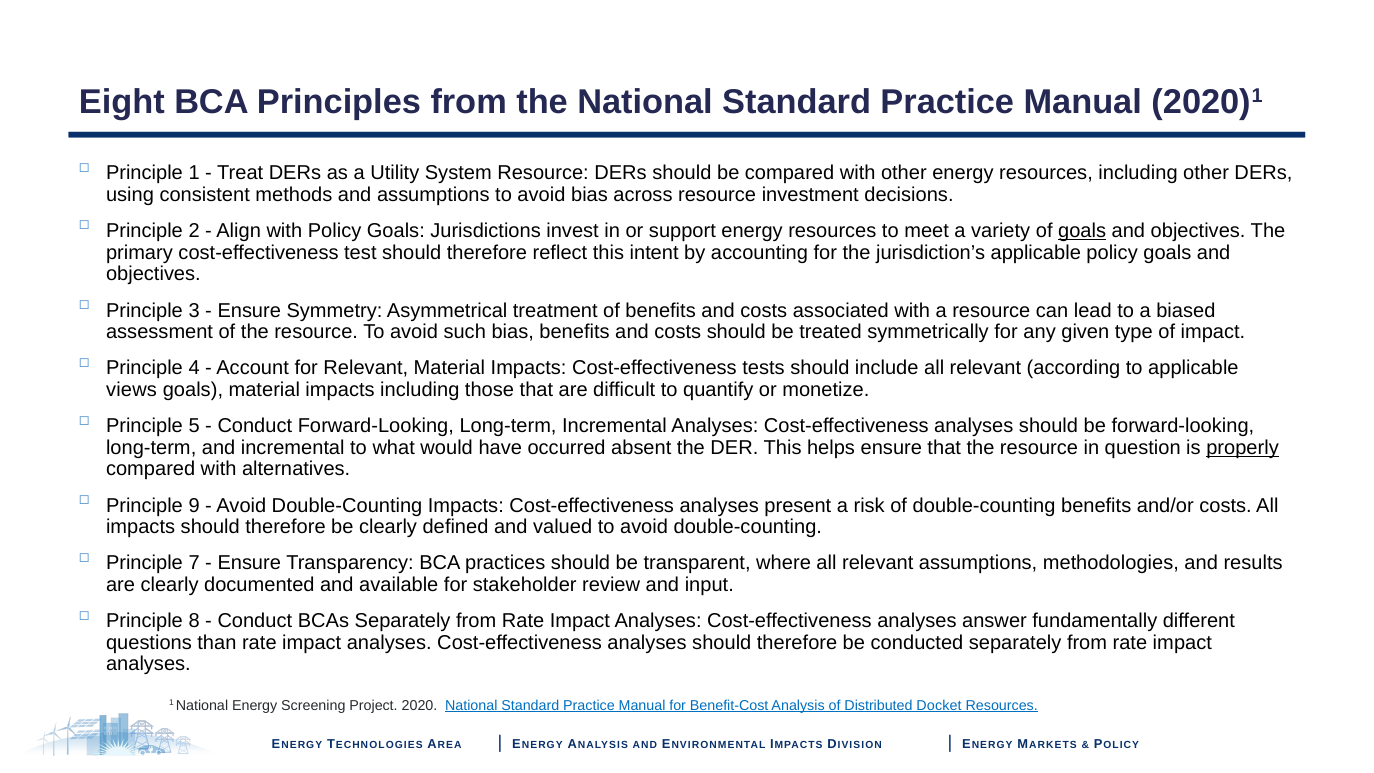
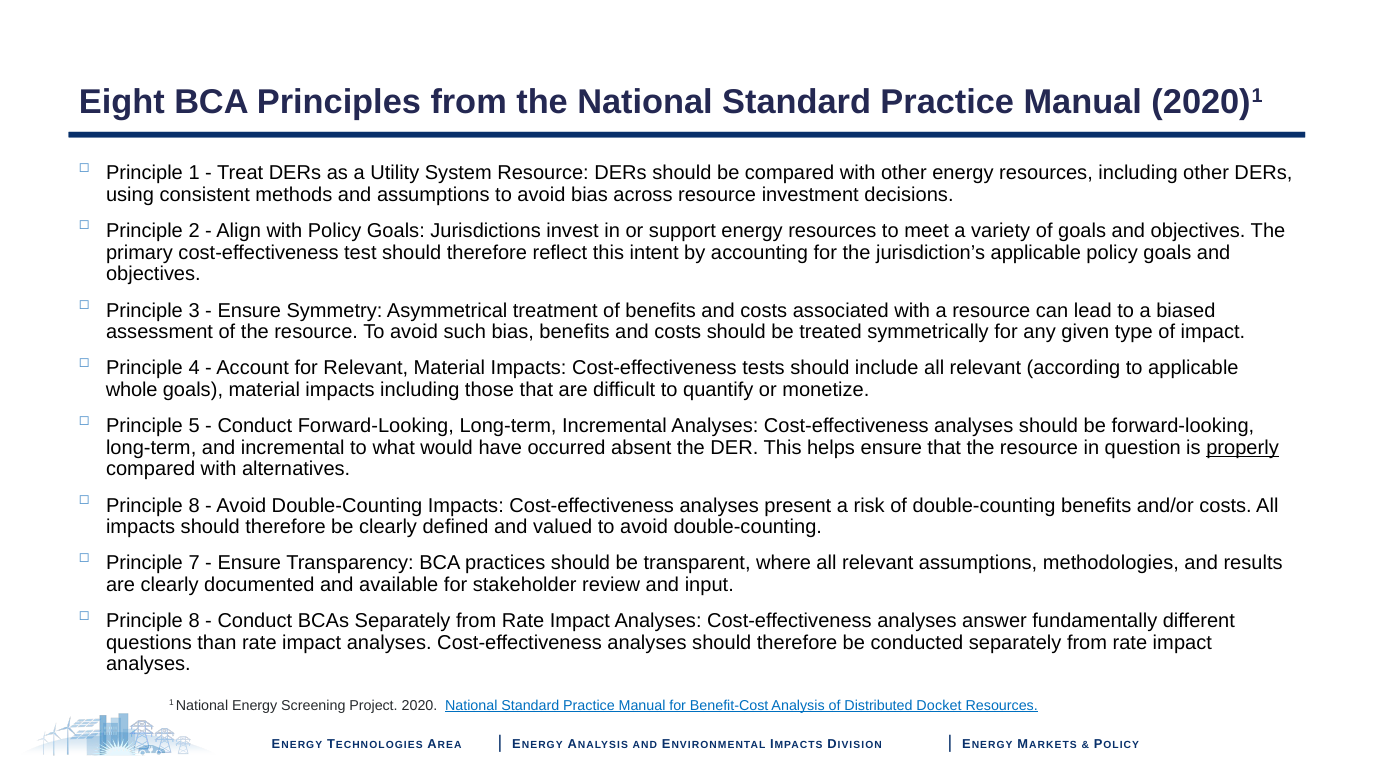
goals at (1082, 231) underline: present -> none
views: views -> whole
9 at (194, 505): 9 -> 8
